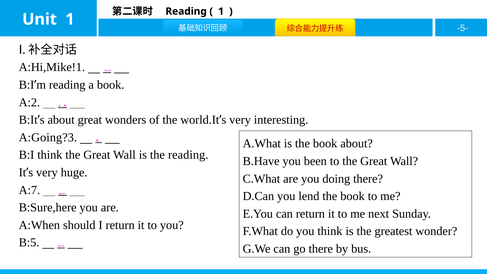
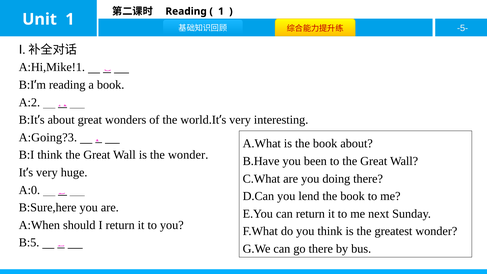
the reading: reading -> wonder
A:7: A:7 -> A:0
